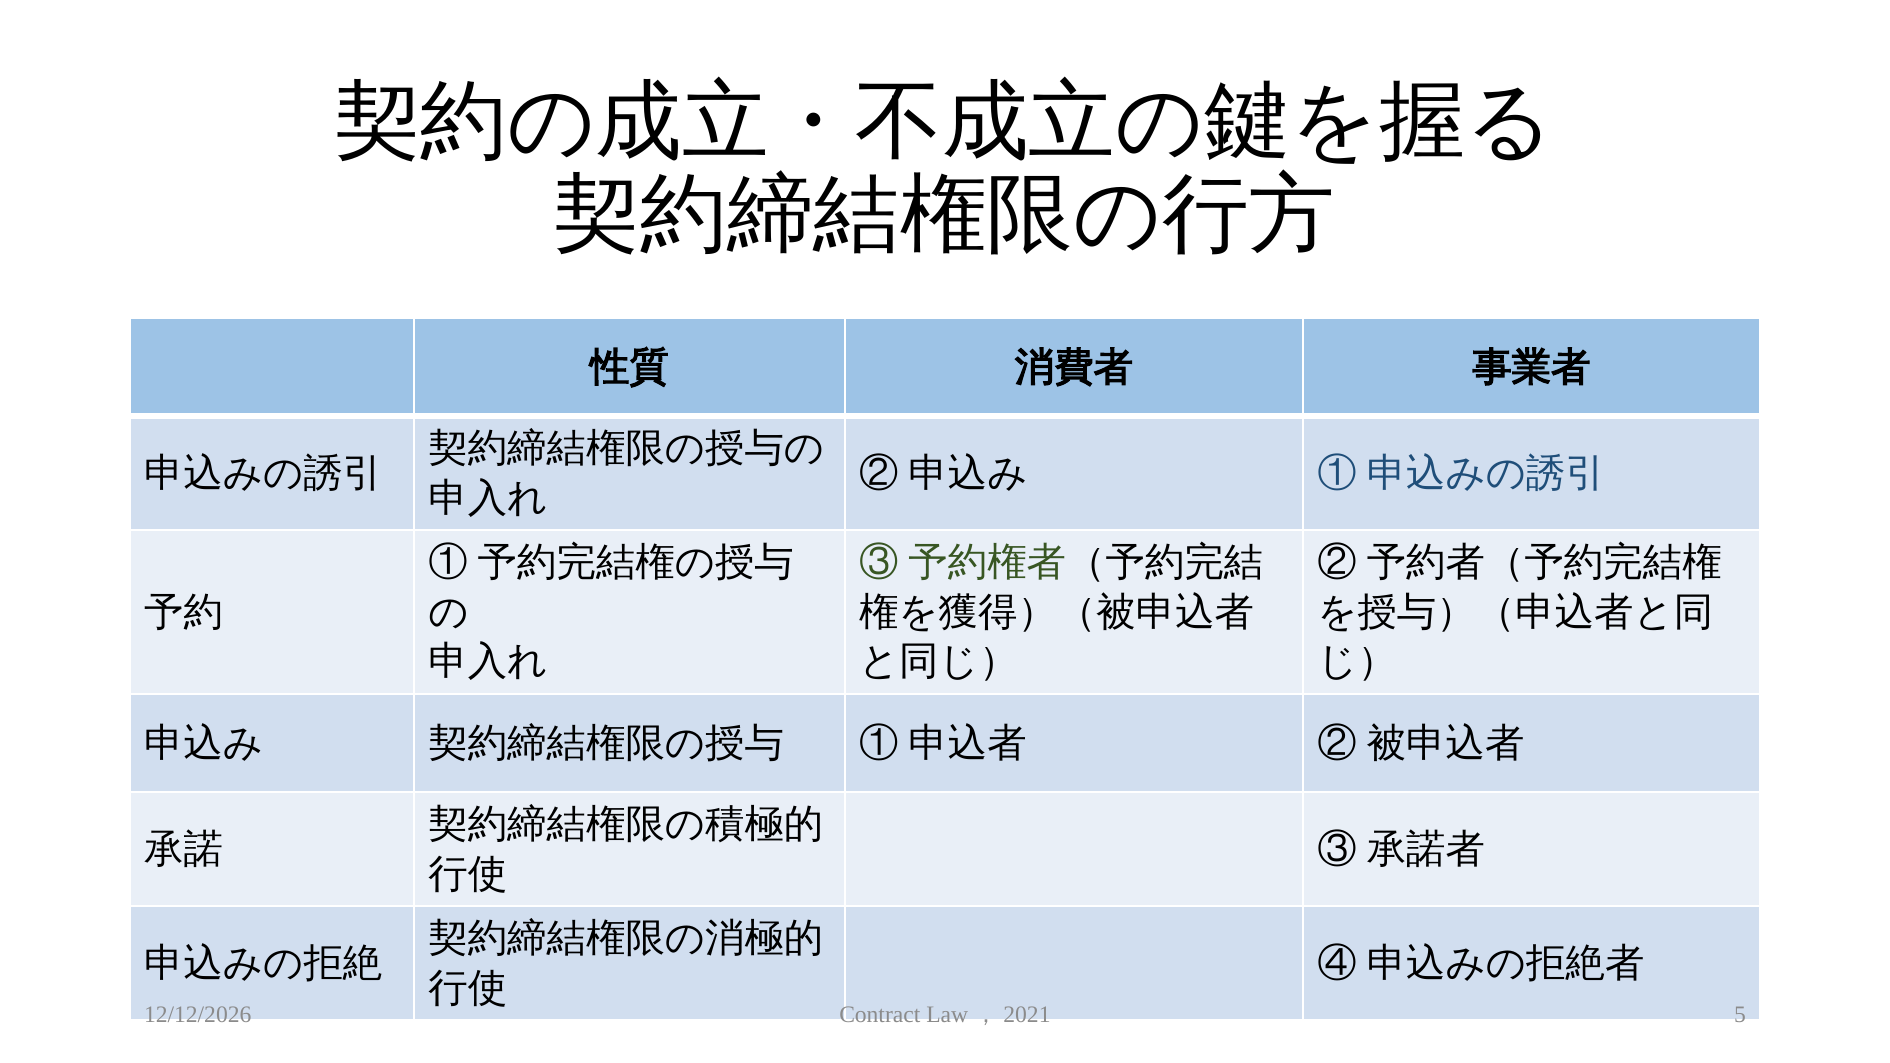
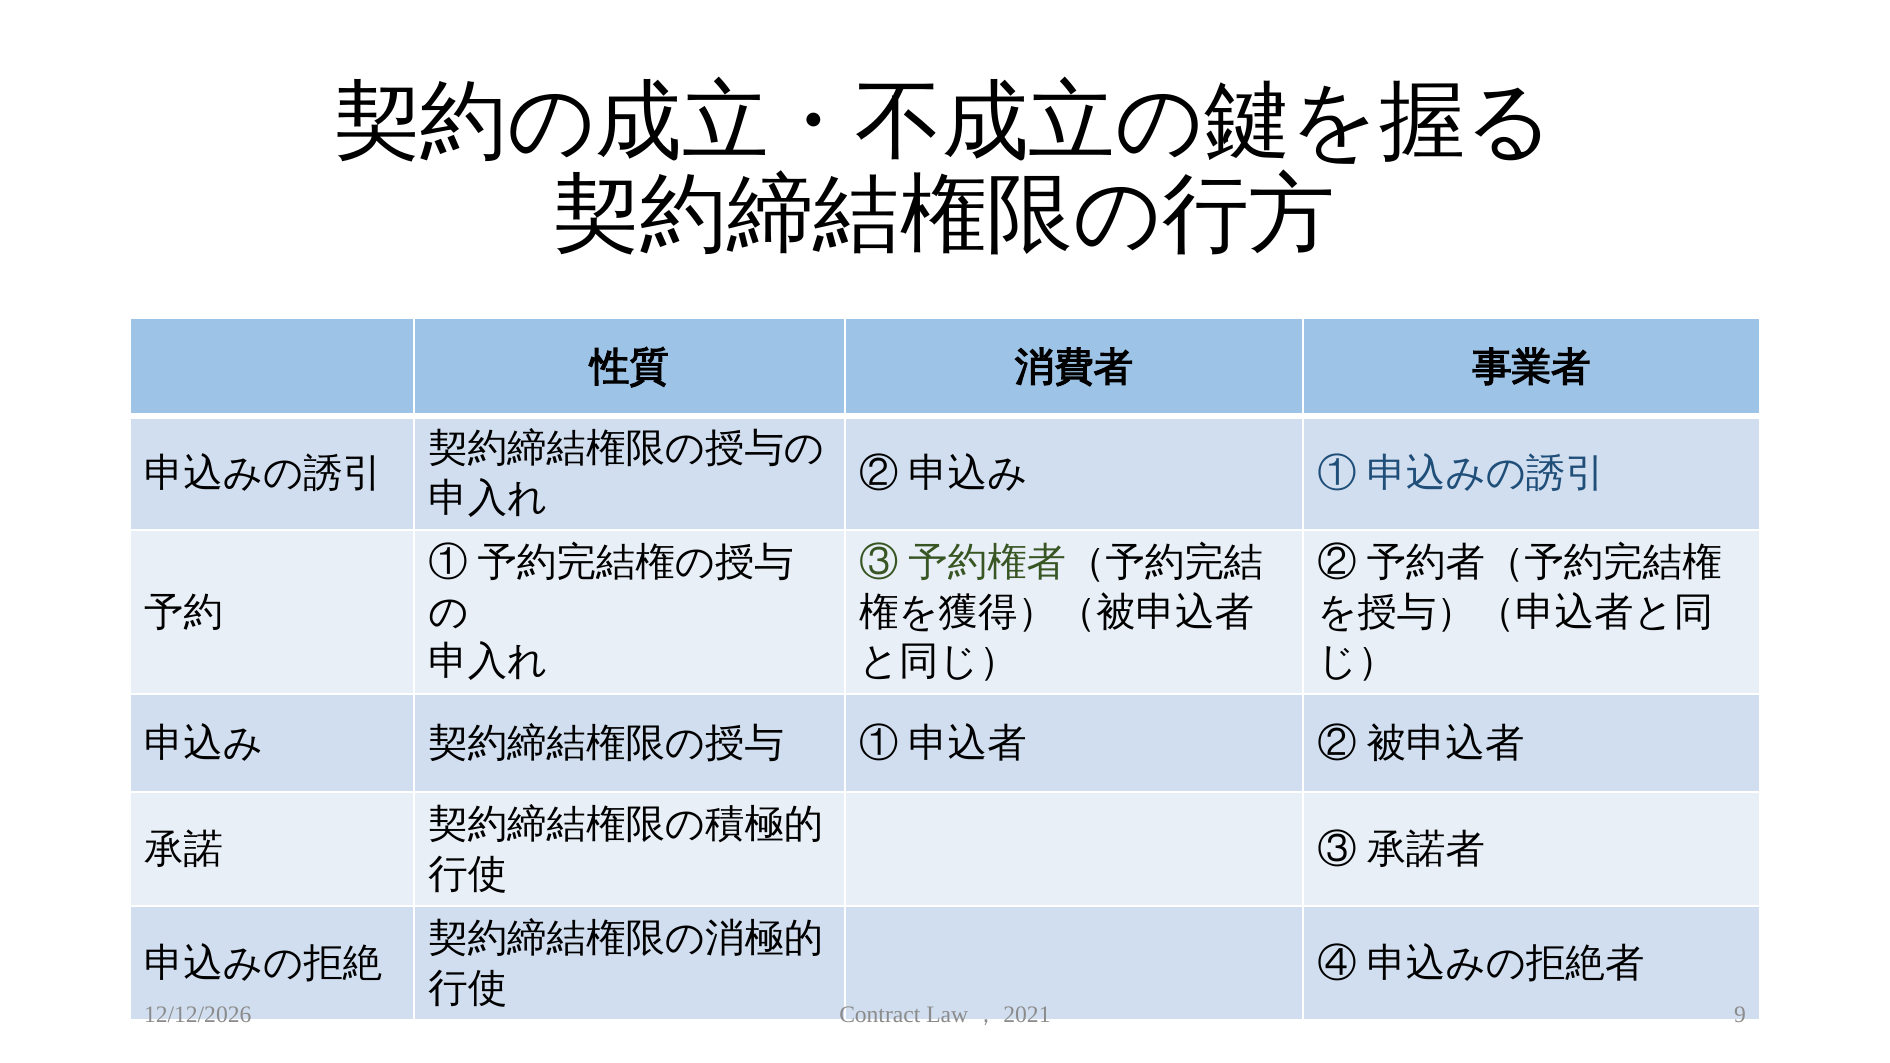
5: 5 -> 9
